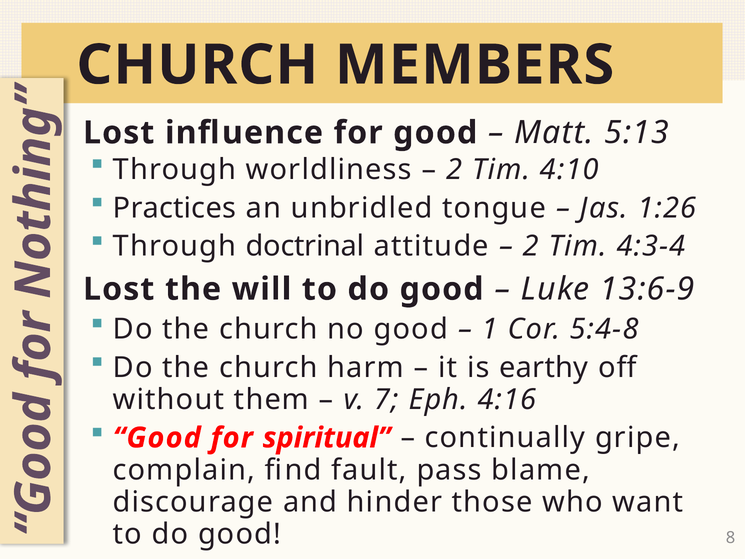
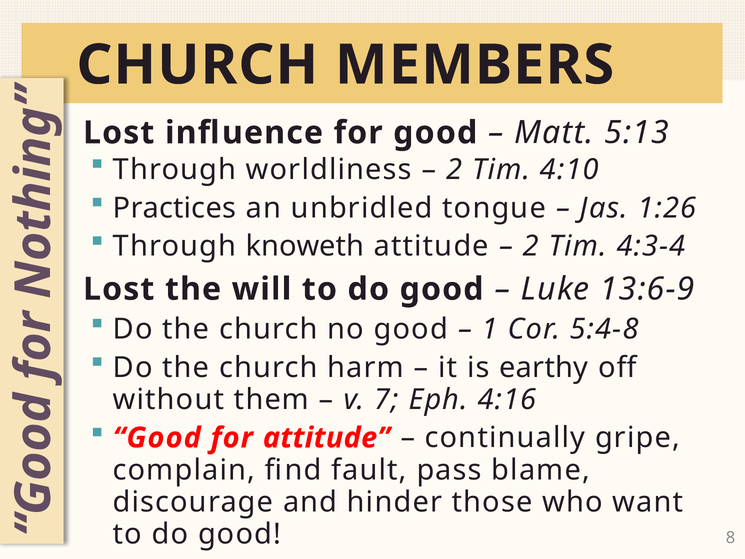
doctrinal: doctrinal -> knoweth
for spiritual: spiritual -> attitude
